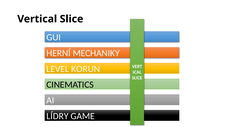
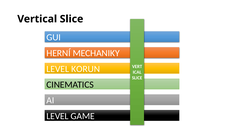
LÍDRY at (57, 117): LÍDRY -> LEVEL
